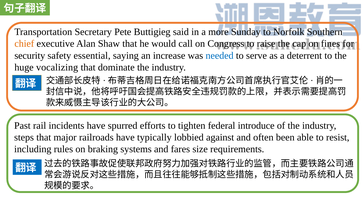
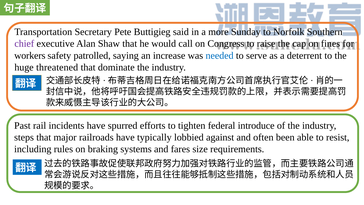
chief colour: orange -> purple
security: security -> workers
essential: essential -> patrolled
vocalizing: vocalizing -> threatened
